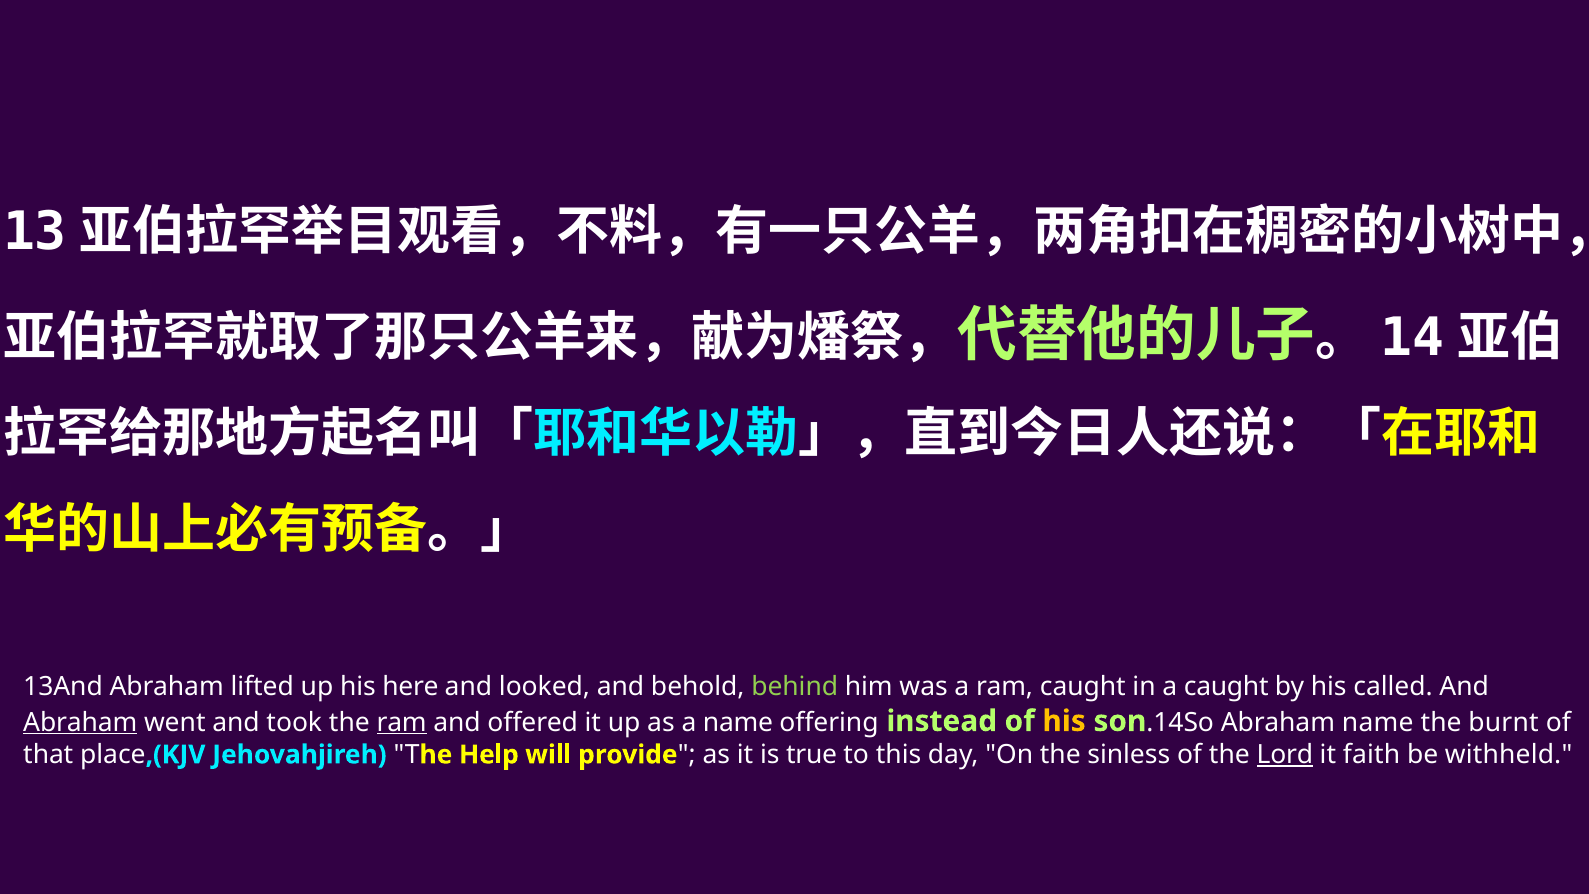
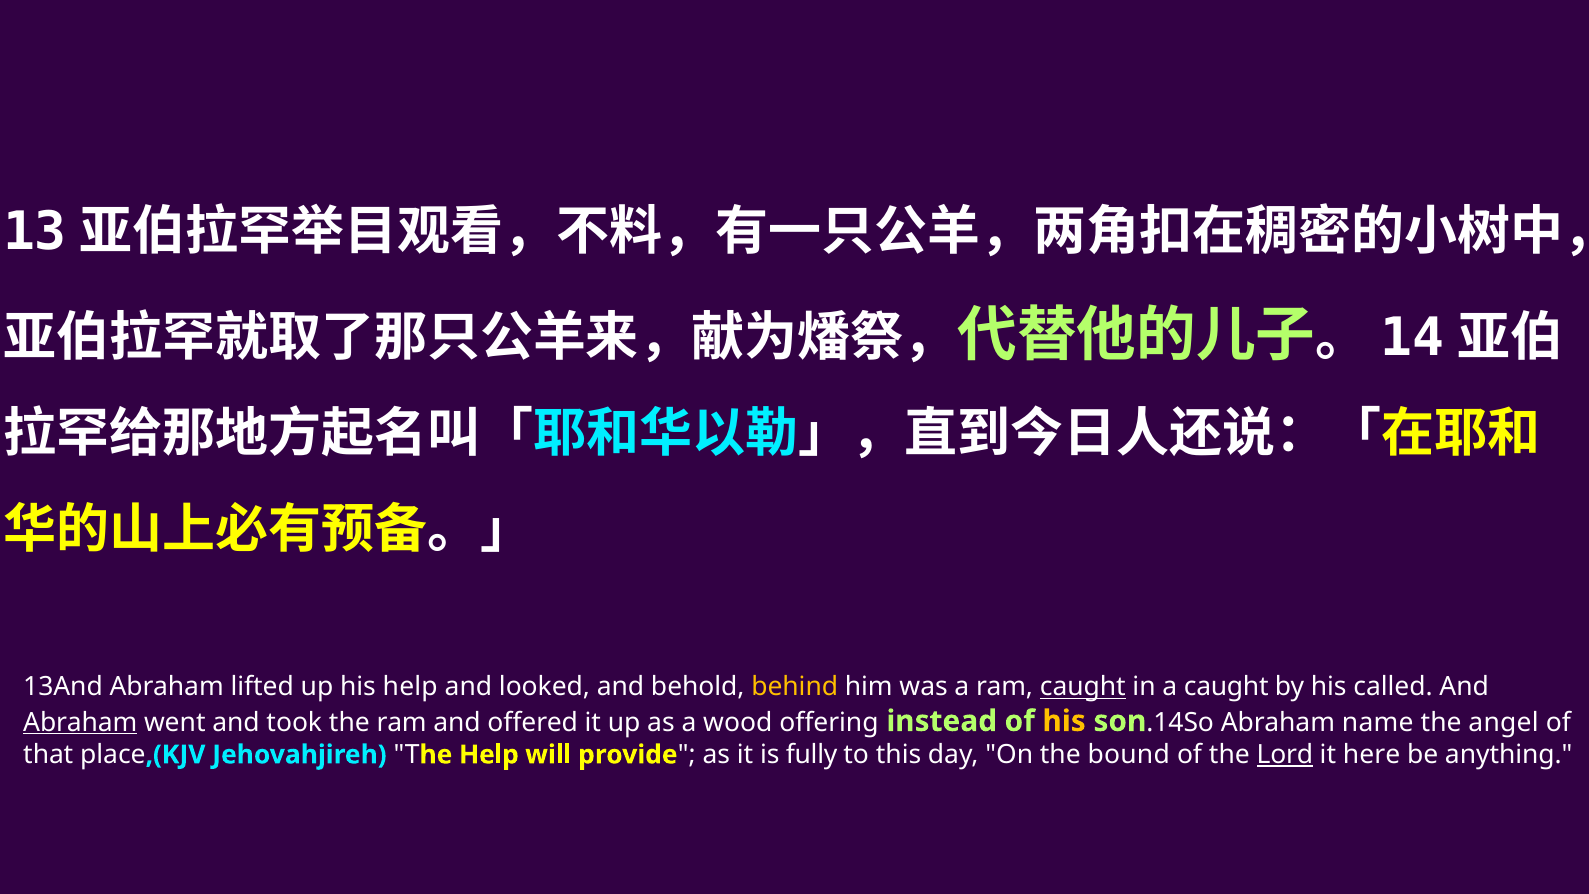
his here: here -> help
behind colour: light green -> yellow
caught at (1083, 687) underline: none -> present
ram at (402, 722) underline: present -> none
a name: name -> wood
burnt: burnt -> angel
true: true -> fully
sinless: sinless -> bound
faith: faith -> here
withheld: withheld -> anything
